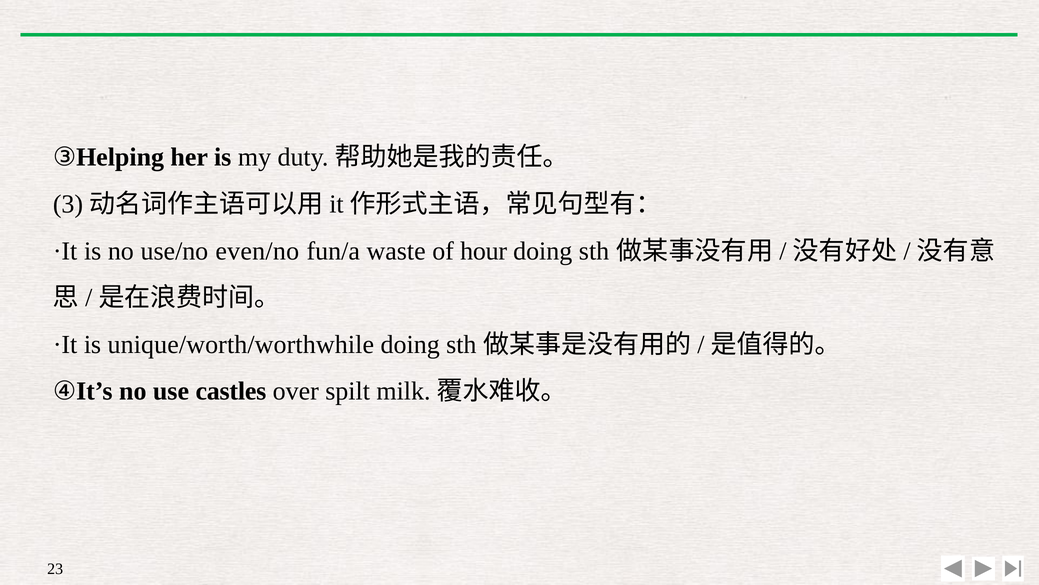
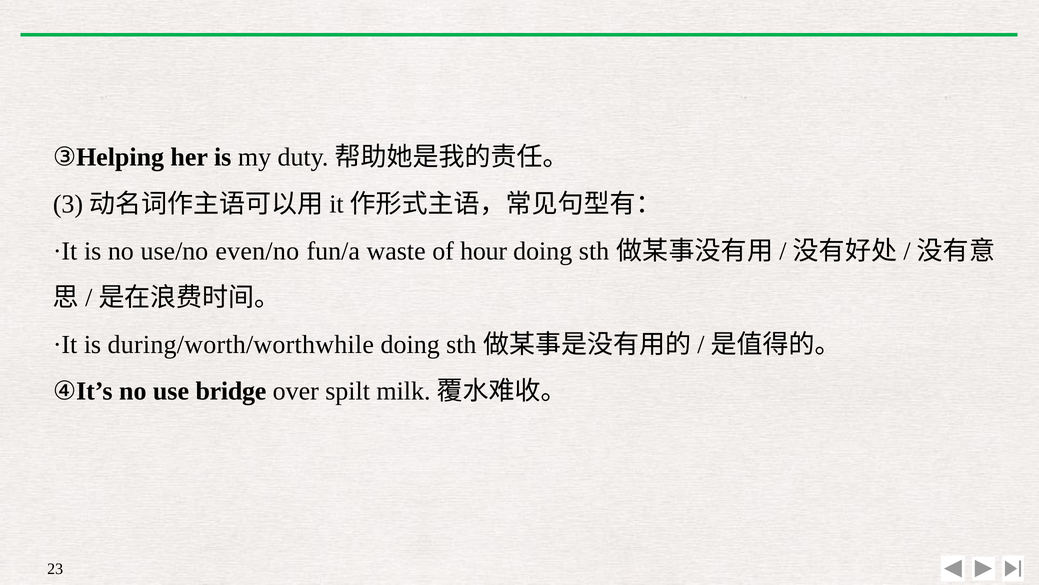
unique/worth/worthwhile: unique/worth/worthwhile -> during/worth/worthwhile
castles: castles -> bridge
